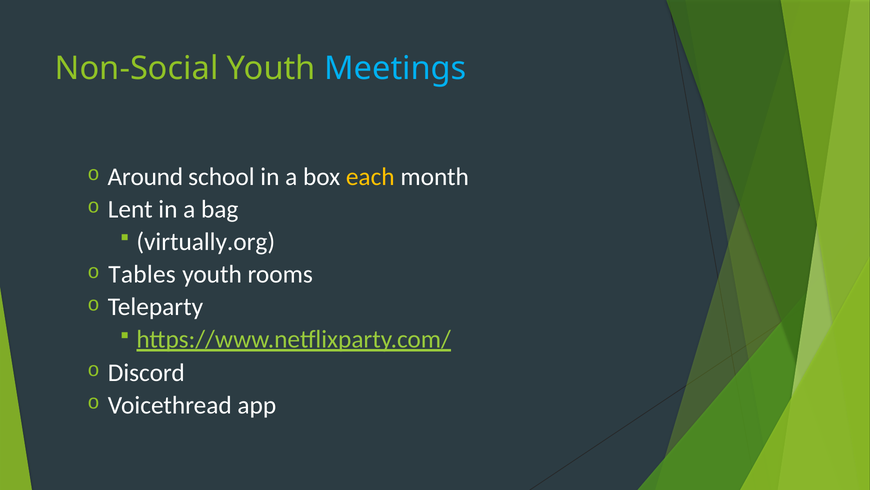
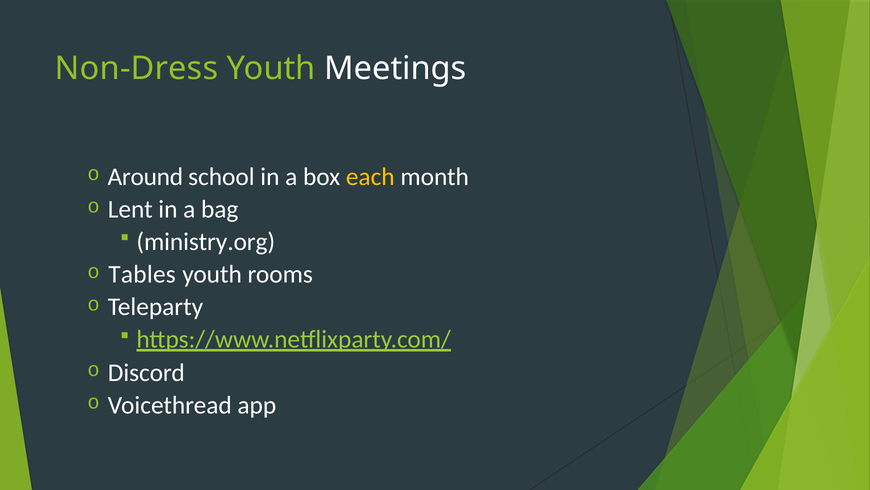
Non-Social: Non-Social -> Non-Dress
Meetings colour: light blue -> white
virtually.org: virtually.org -> ministry.org
